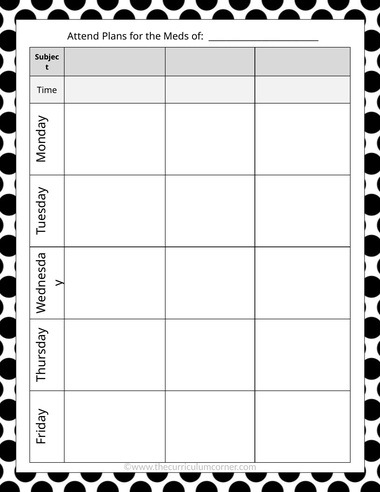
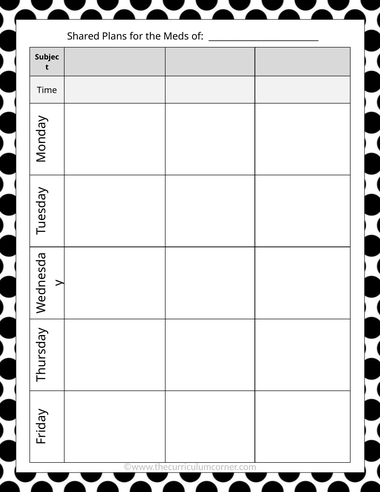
Attend: Attend -> Shared
